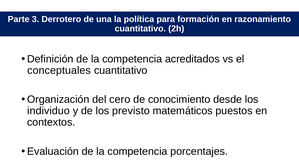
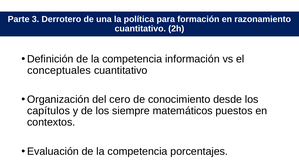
acreditados: acreditados -> información
individuo: individuo -> capítulos
previsto: previsto -> siempre
